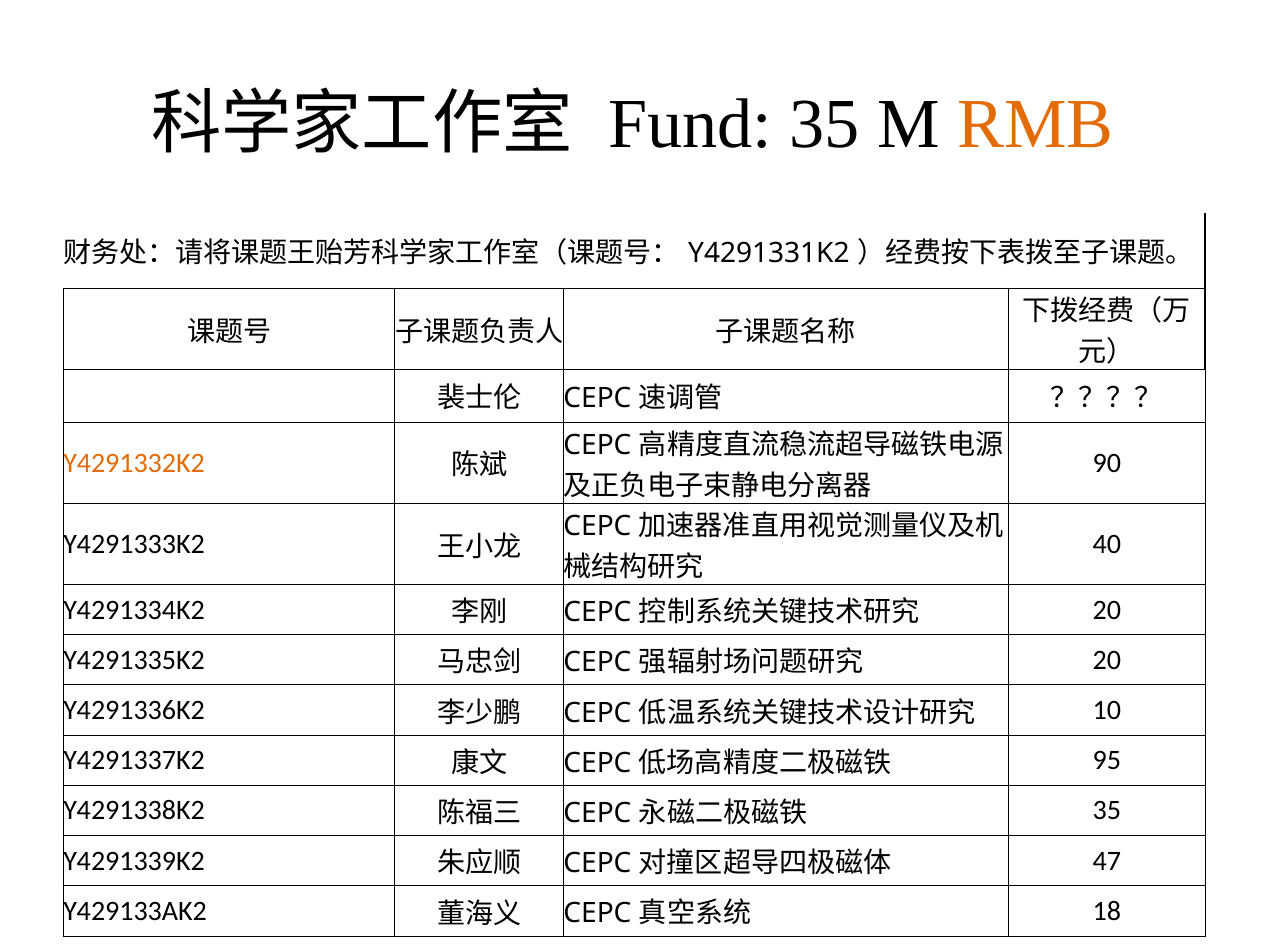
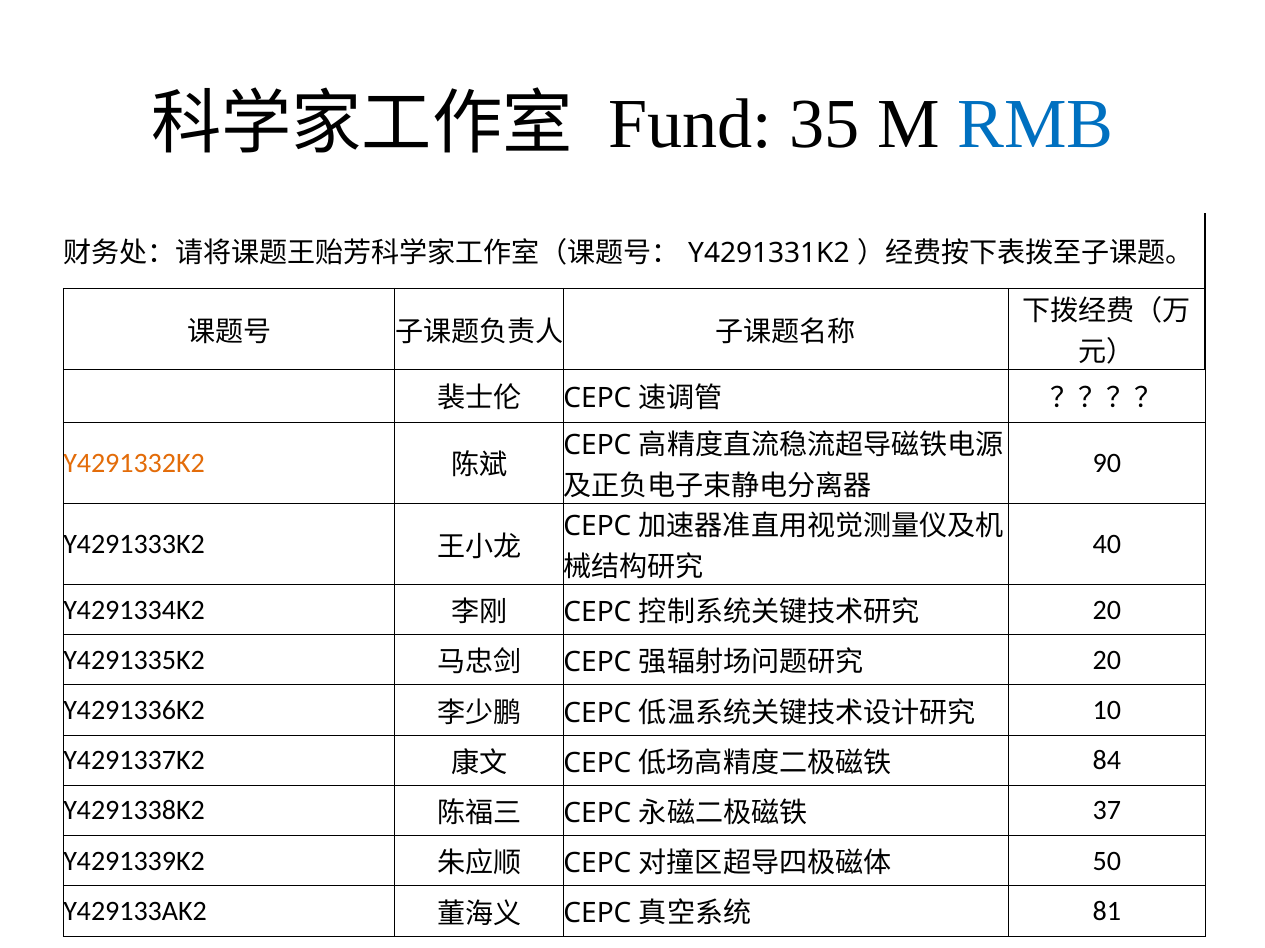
RMB colour: orange -> blue
95: 95 -> 84
35 at (1107, 811): 35 -> 37
47: 47 -> 50
18: 18 -> 81
